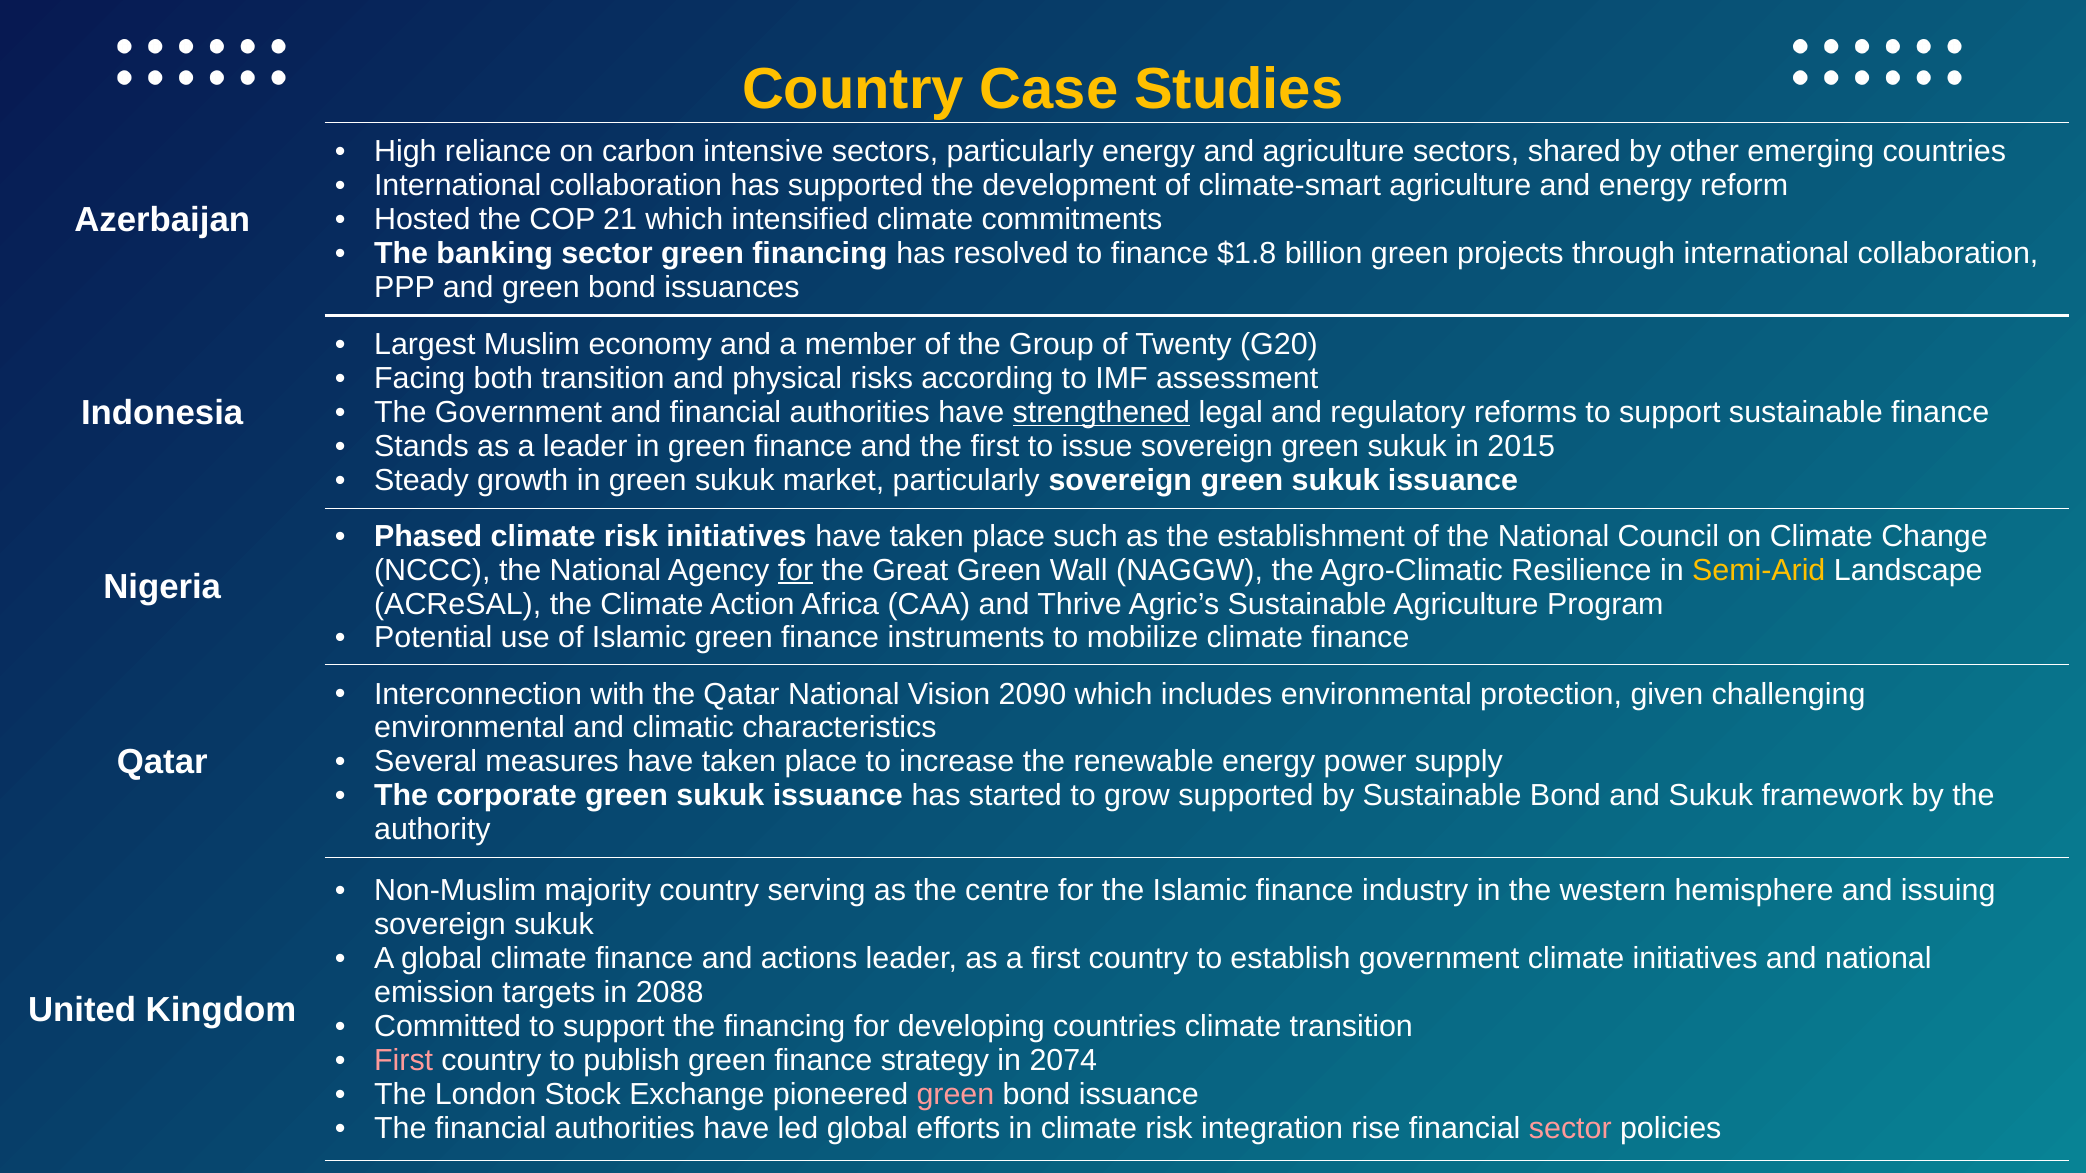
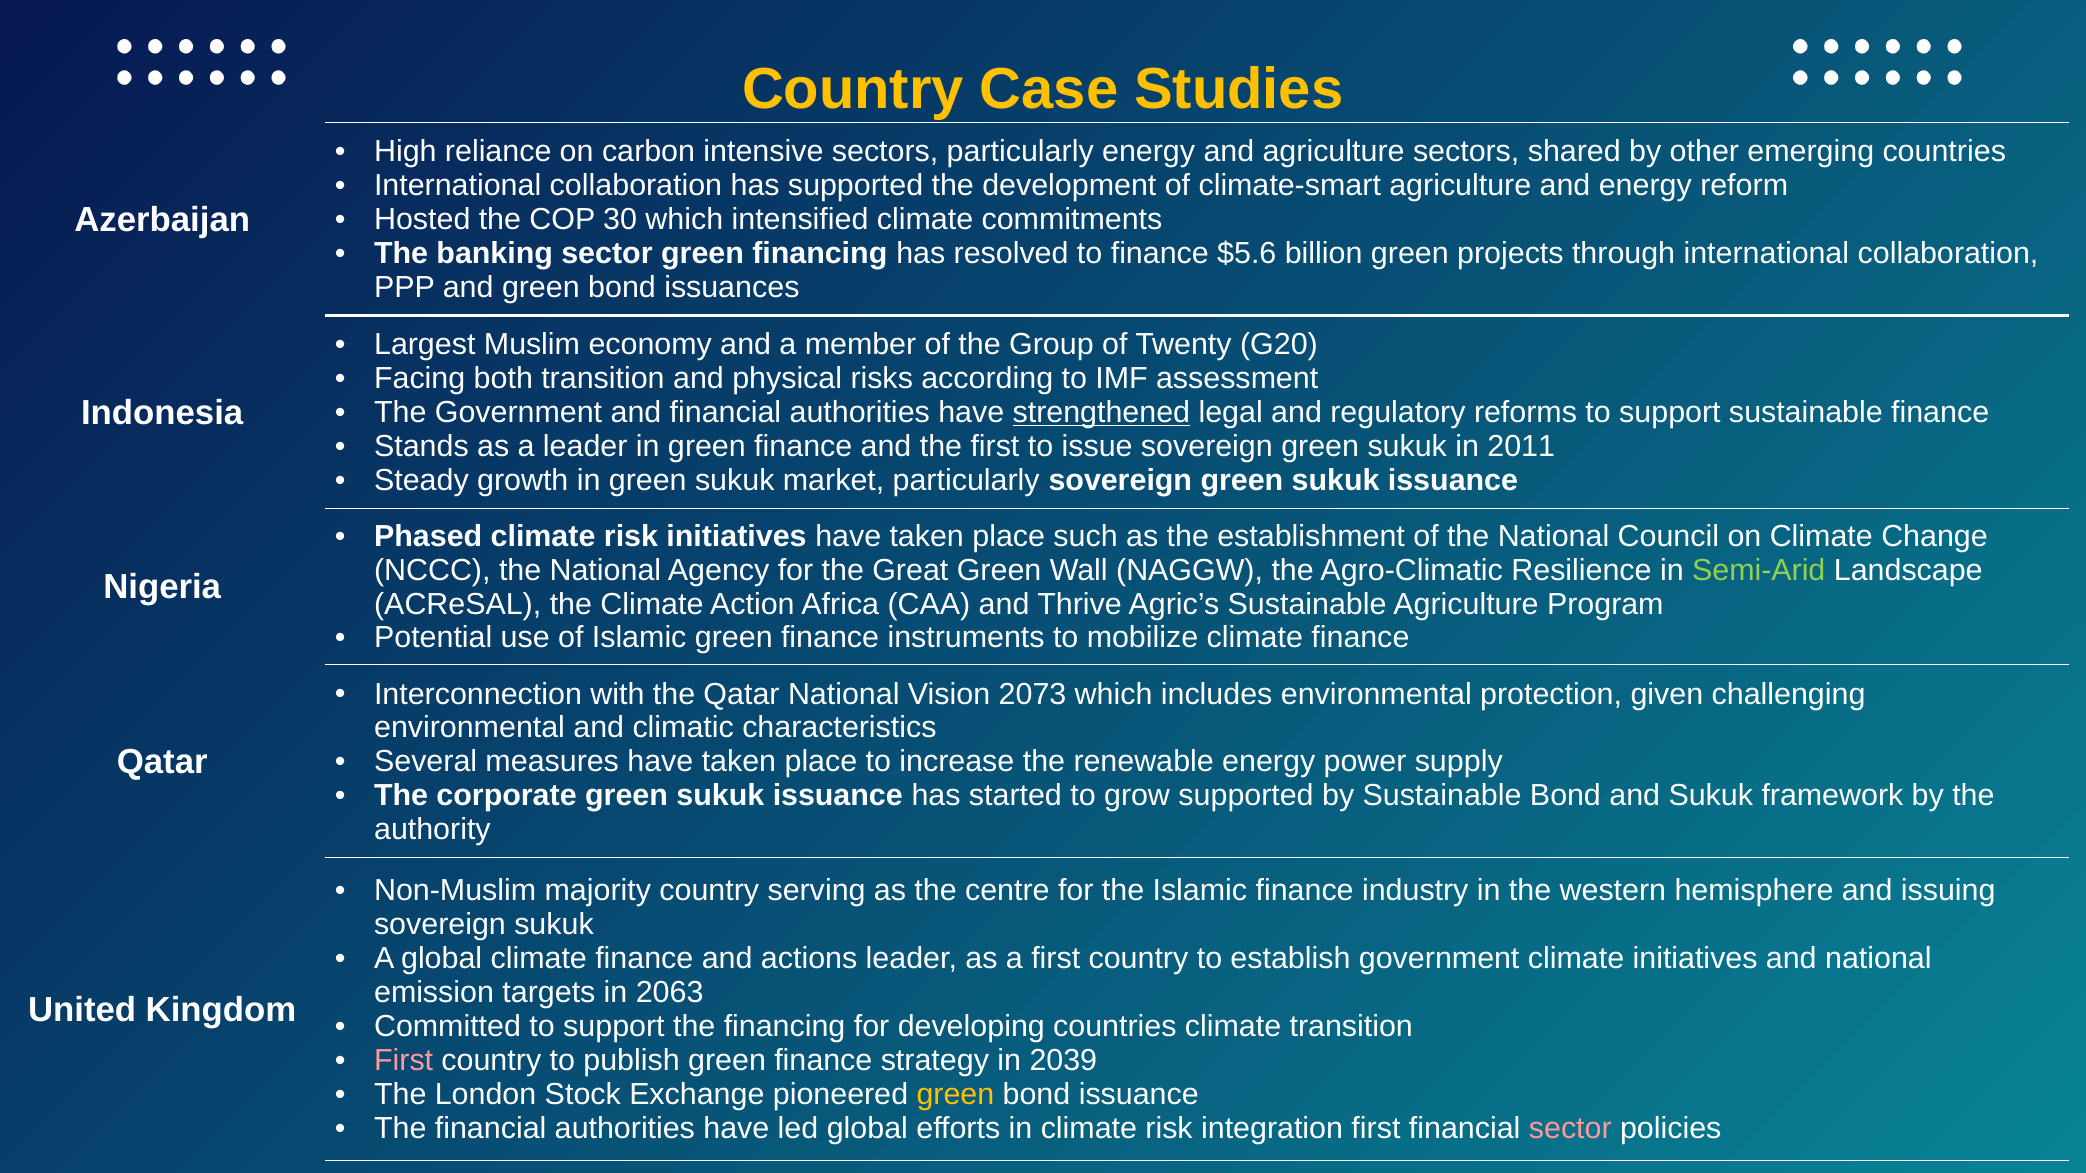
21: 21 -> 30
$1.8: $1.8 -> $5.6
2015: 2015 -> 2011
for at (795, 570) underline: present -> none
Semi-Arid colour: yellow -> light green
2090: 2090 -> 2073
2088: 2088 -> 2063
2074: 2074 -> 2039
green at (955, 1095) colour: pink -> yellow
integration rise: rise -> first
